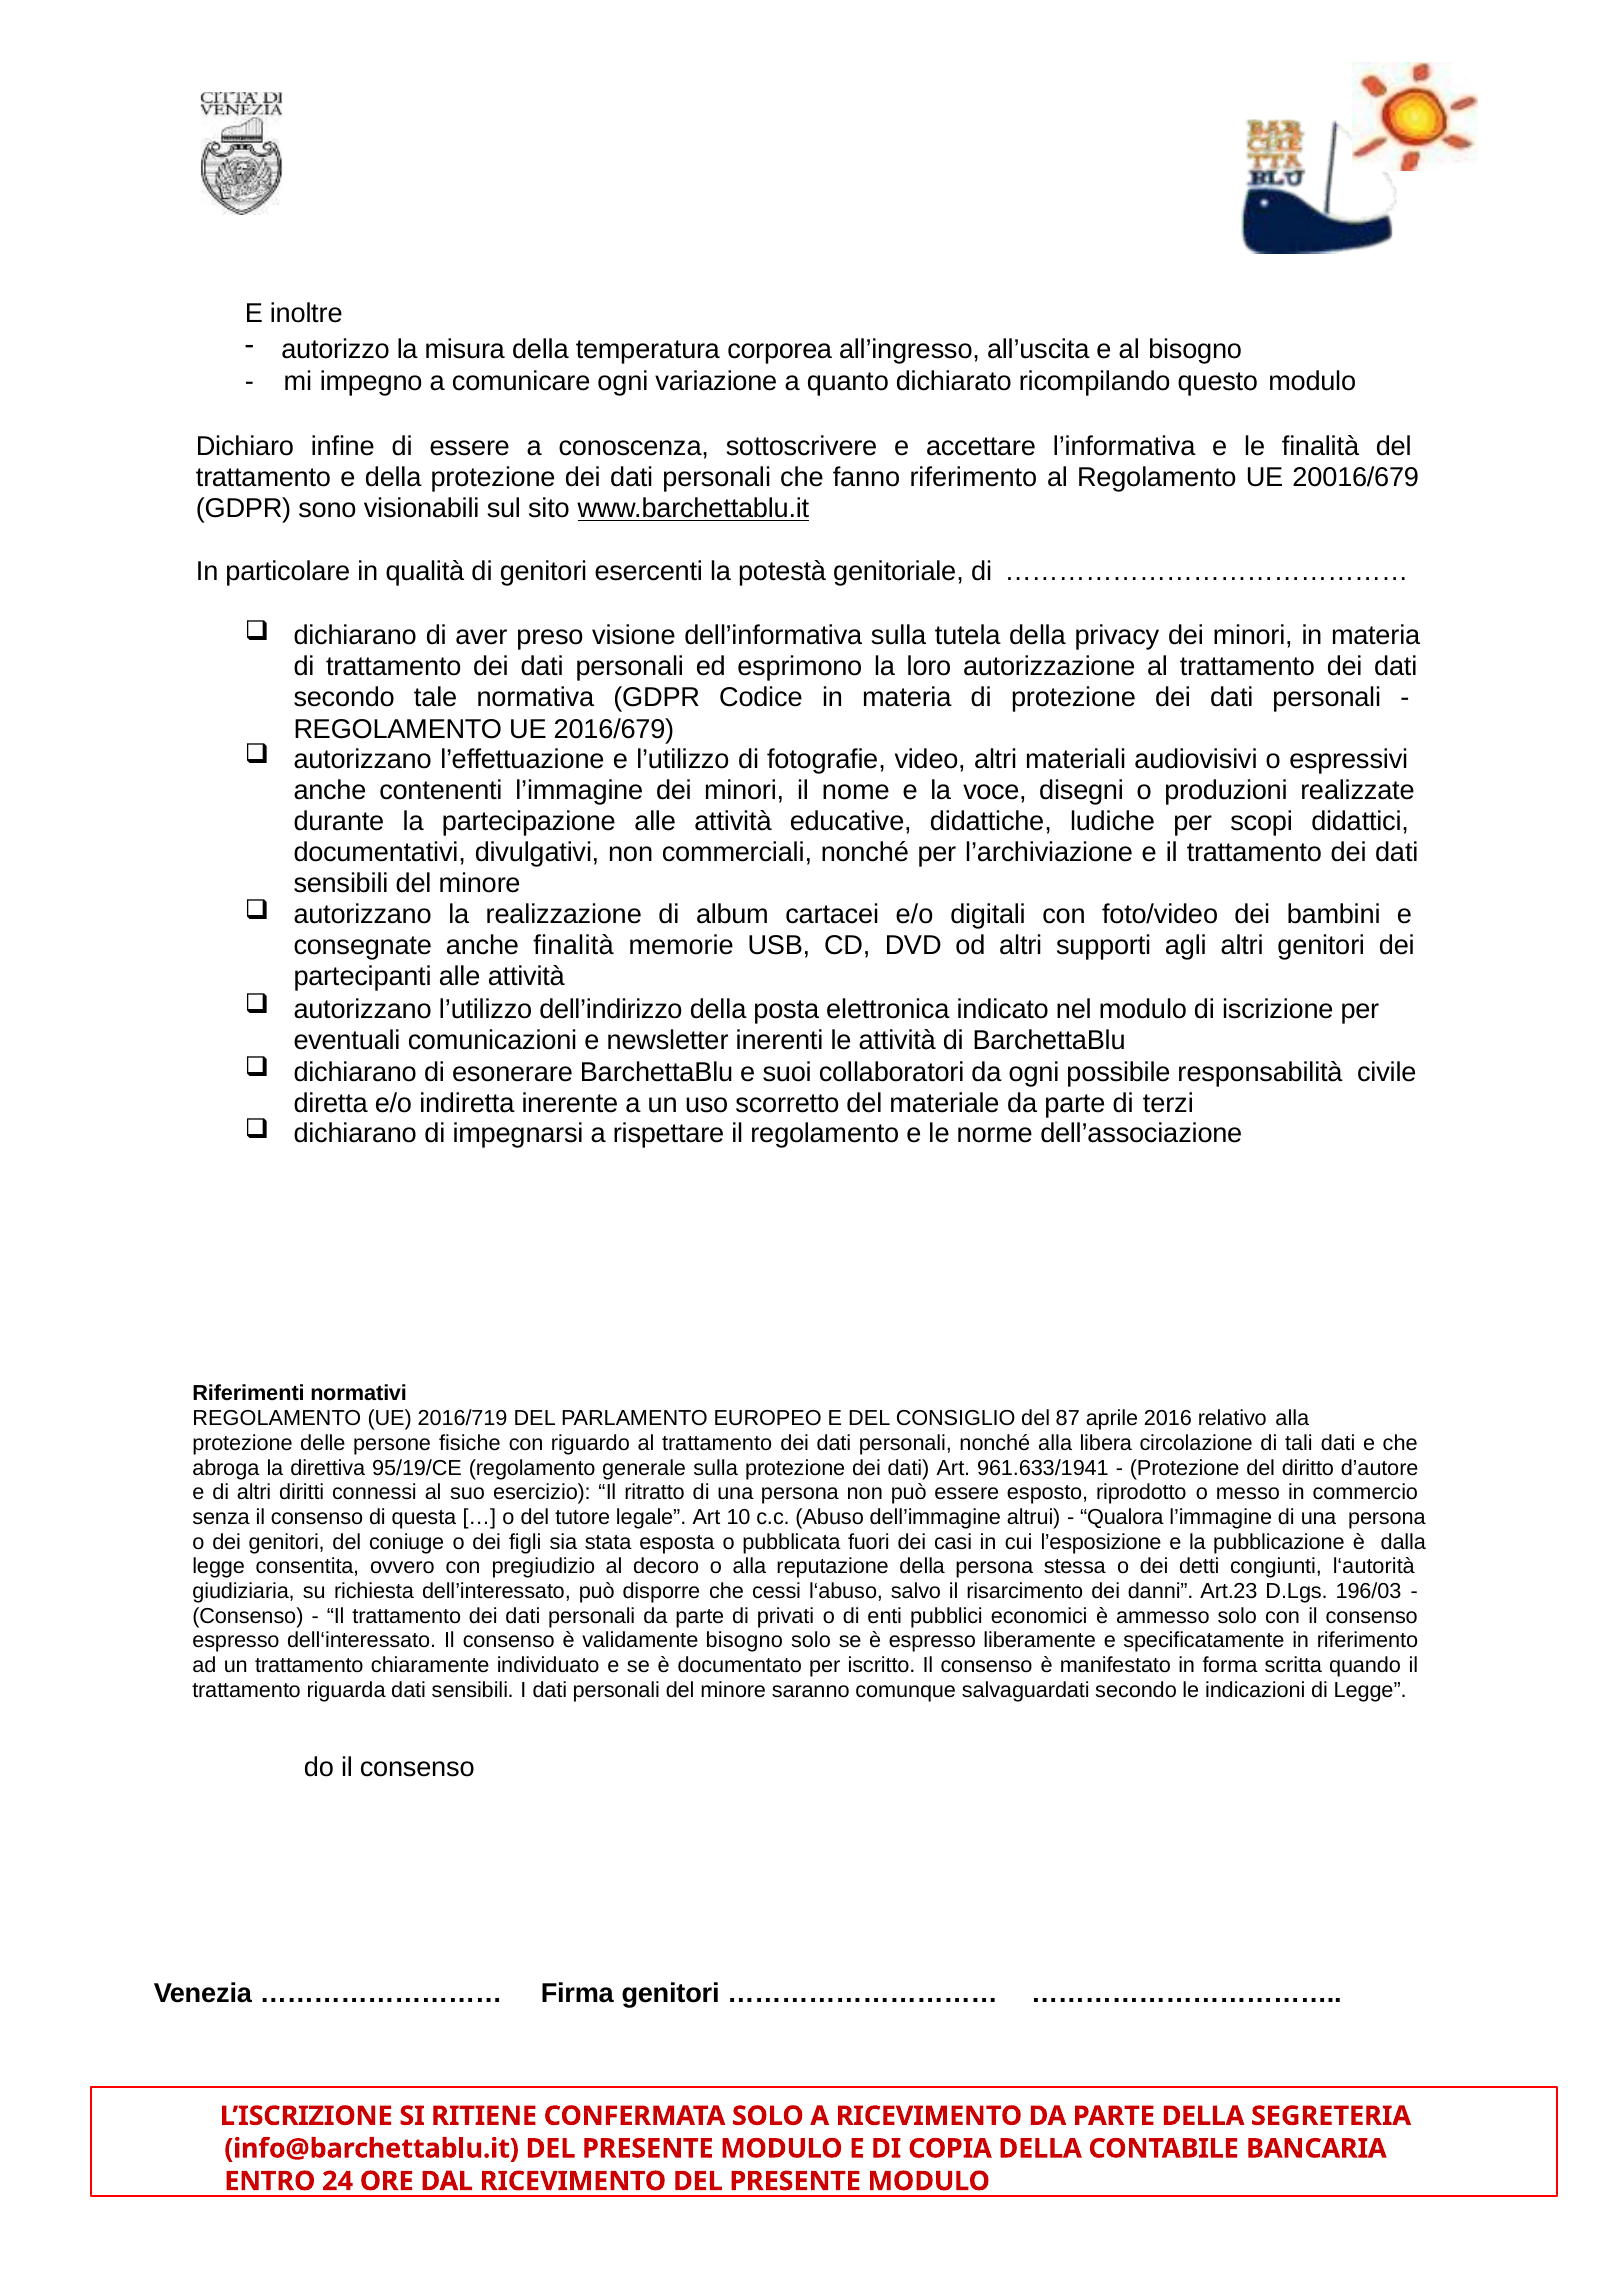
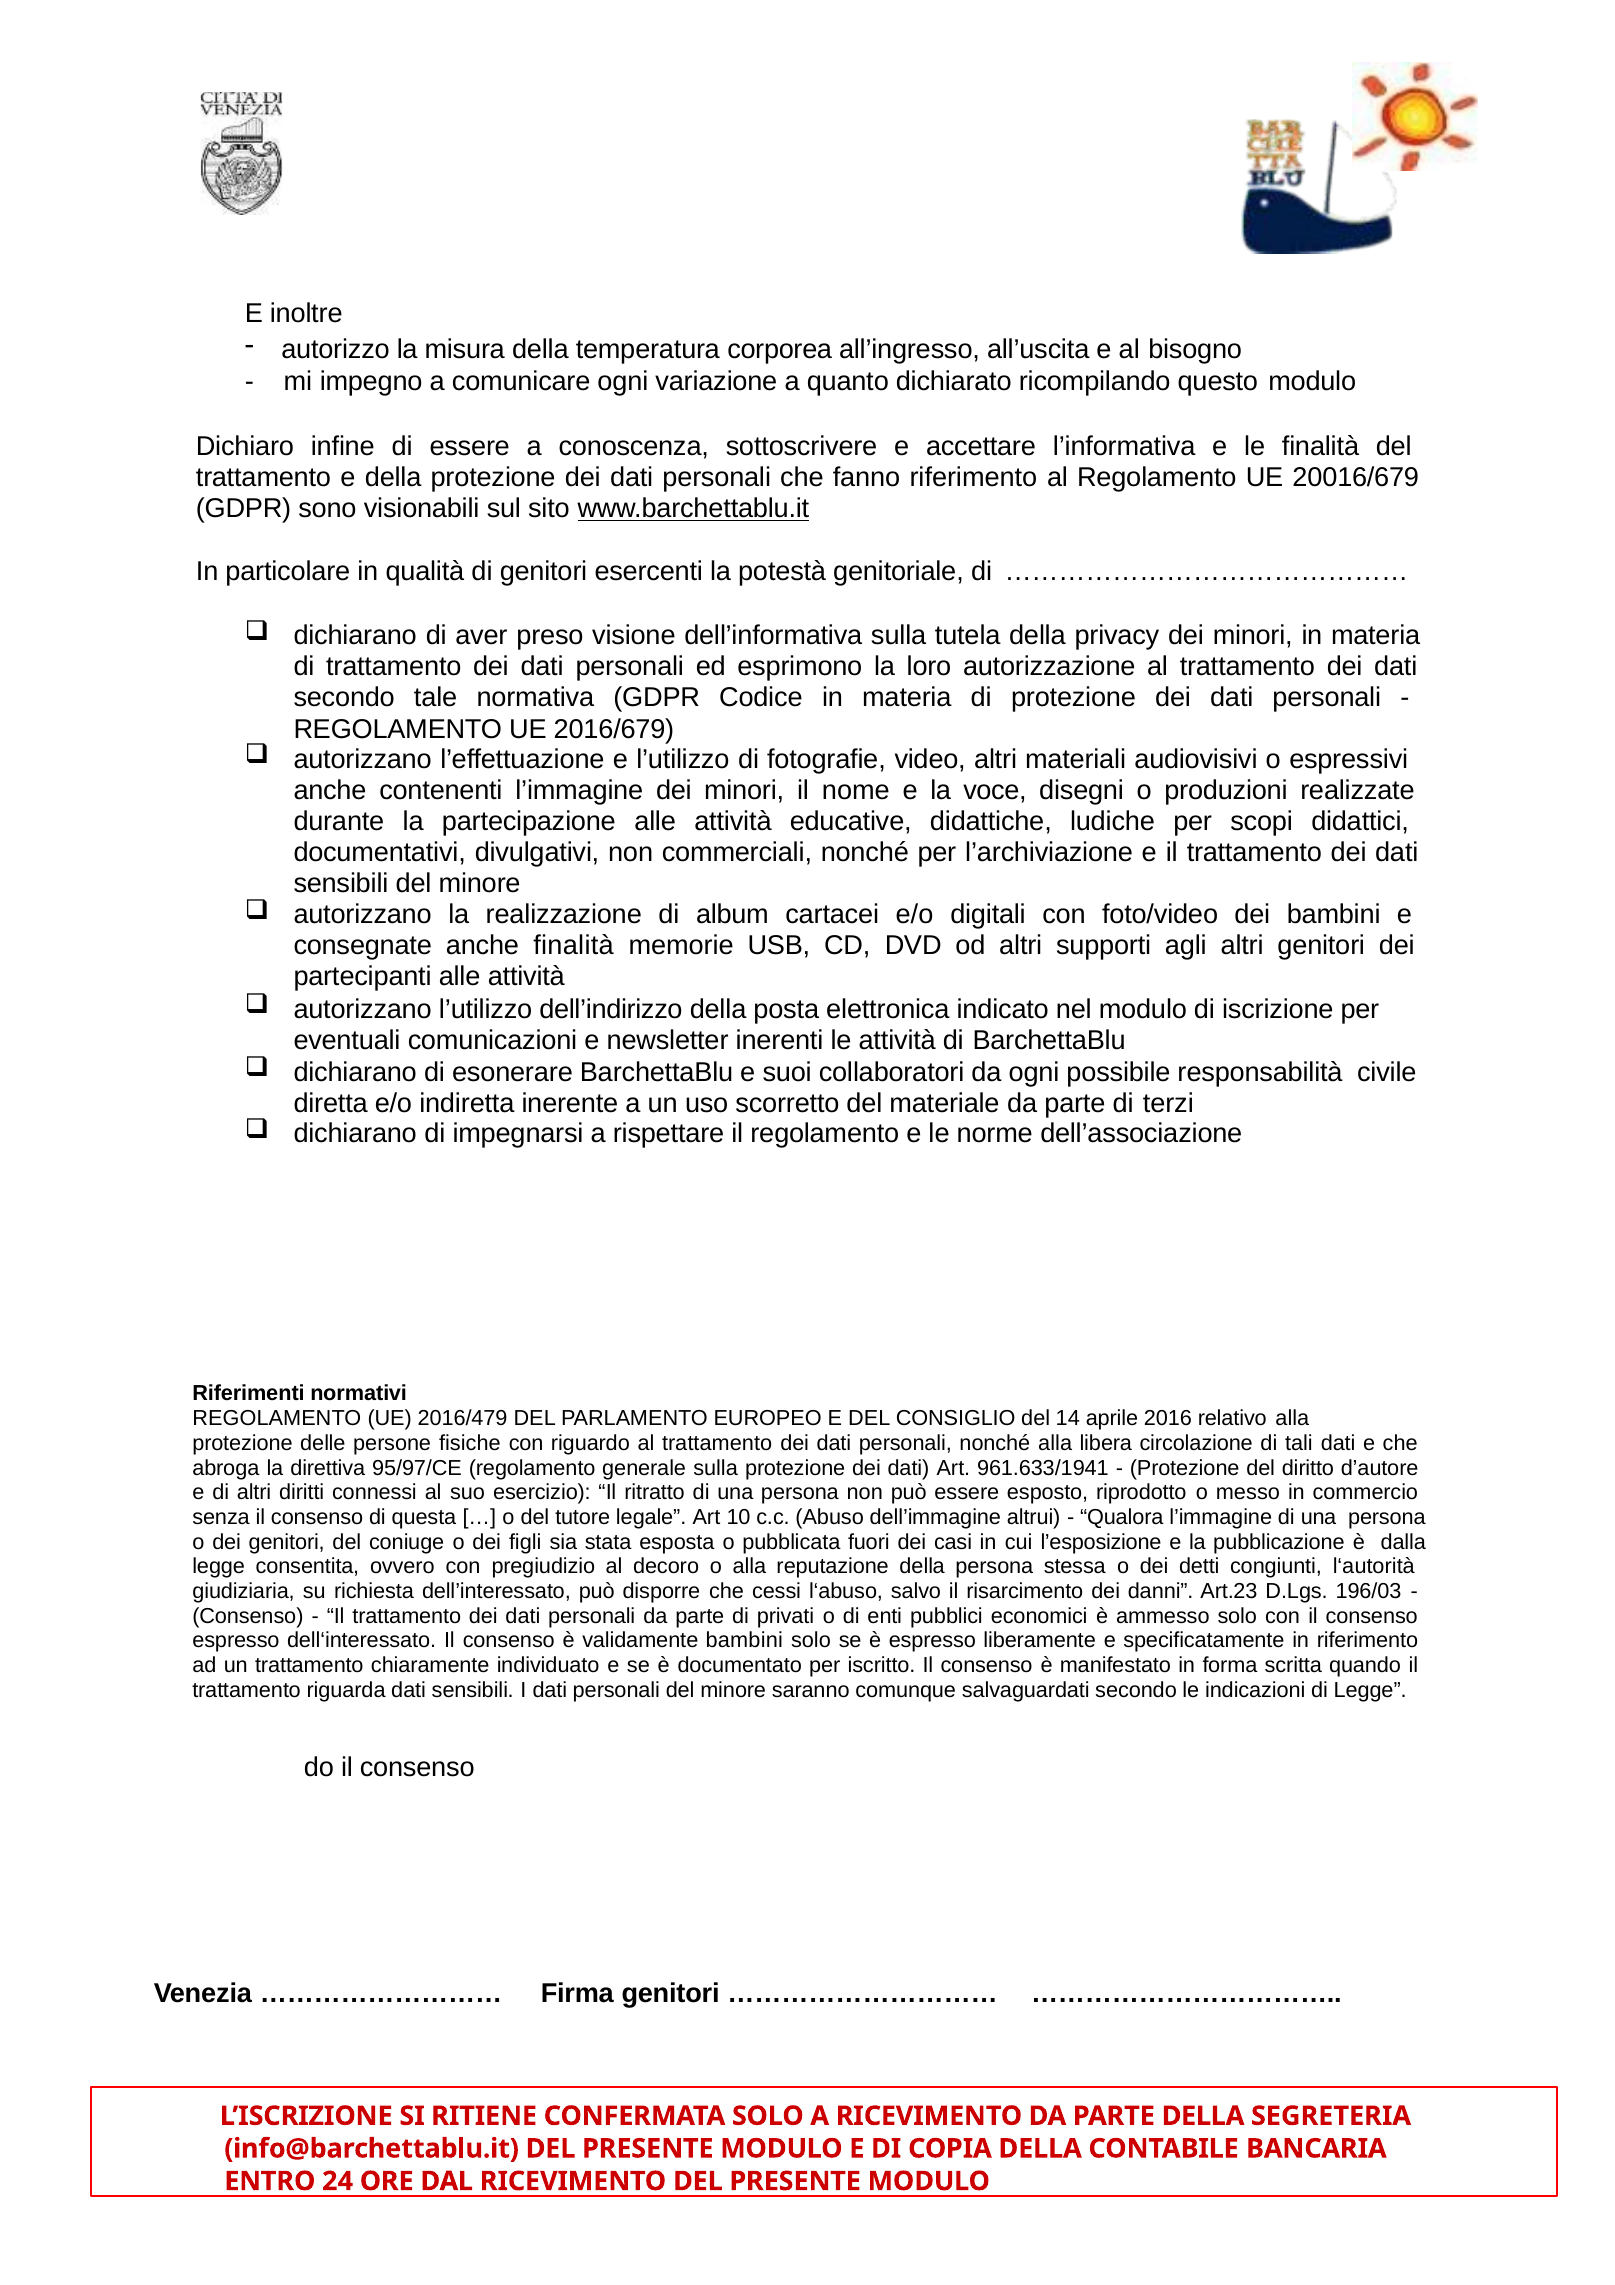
2016/719: 2016/719 -> 2016/479
87: 87 -> 14
95/19/CE: 95/19/CE -> 95/97/CE
validamente bisogno: bisogno -> bambini
